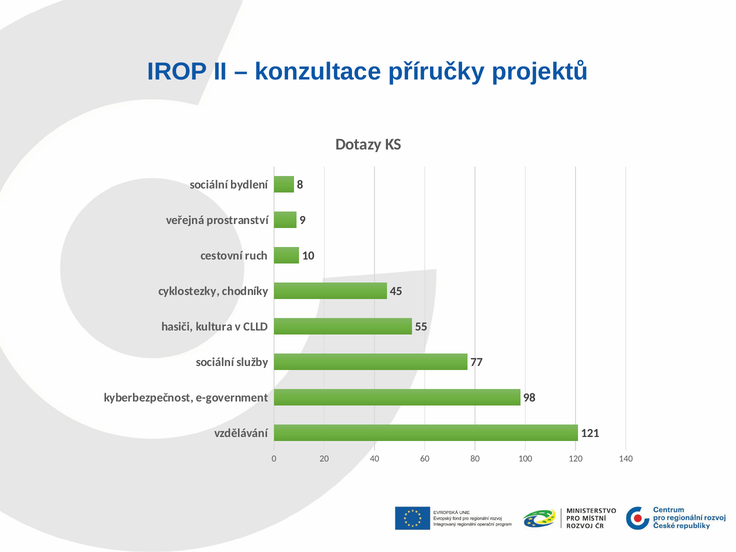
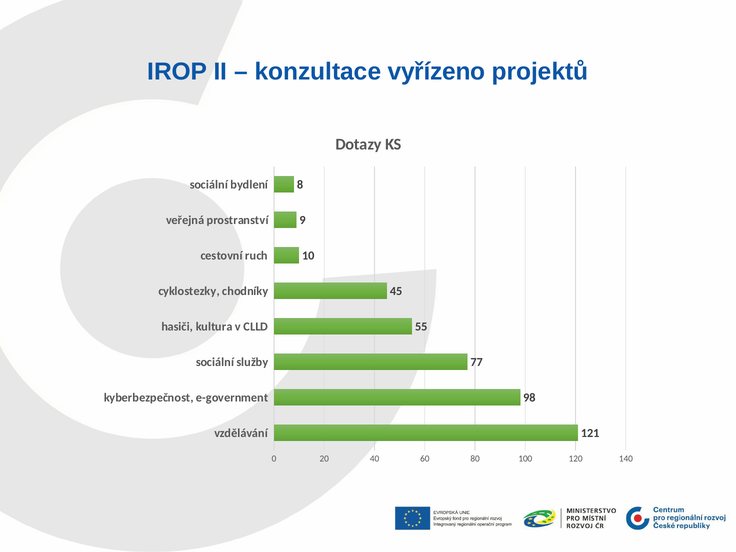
příručky: příručky -> vyřízeno
